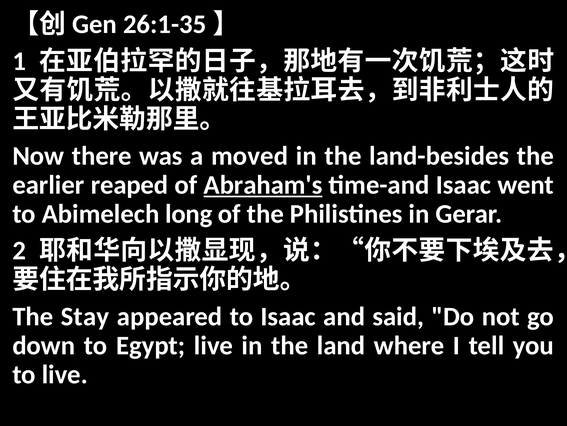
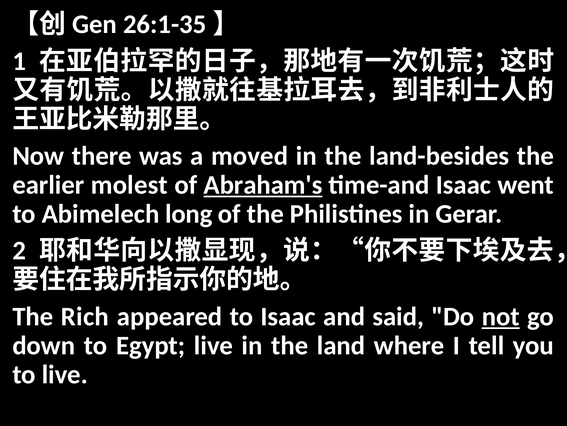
reaped: reaped -> molest
Stay: Stay -> Rich
not underline: none -> present
